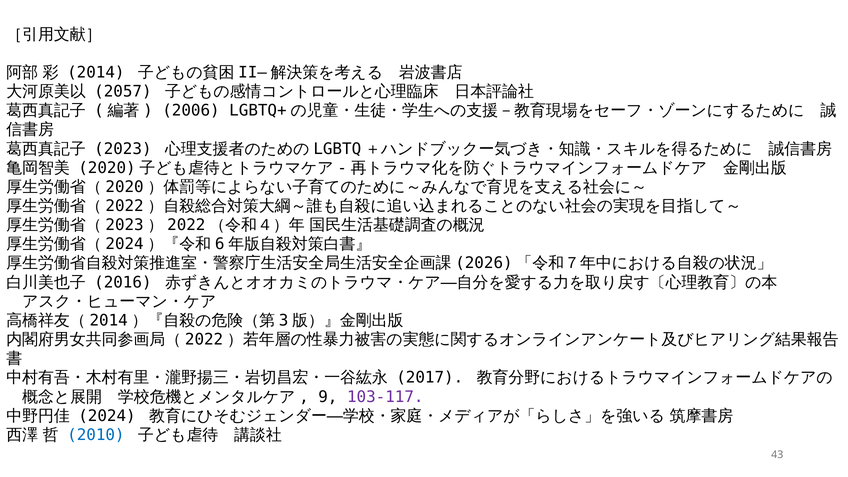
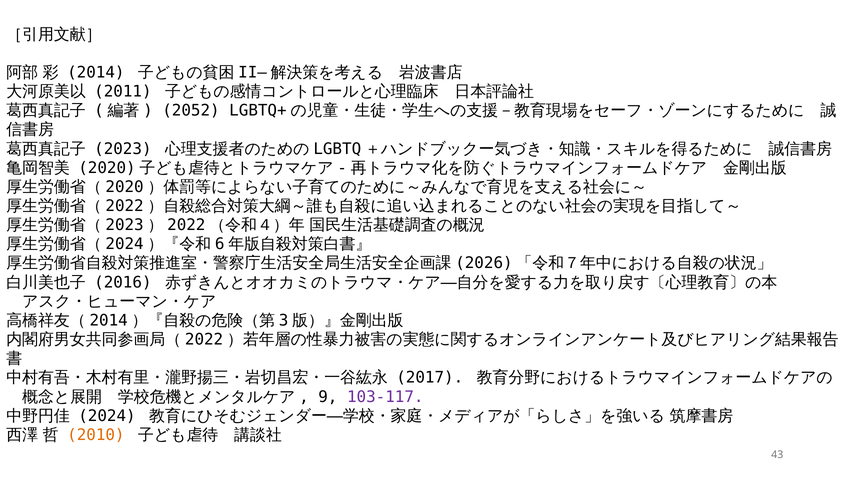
2057: 2057 -> 2011
2006: 2006 -> 2052
2010 colour: blue -> orange
